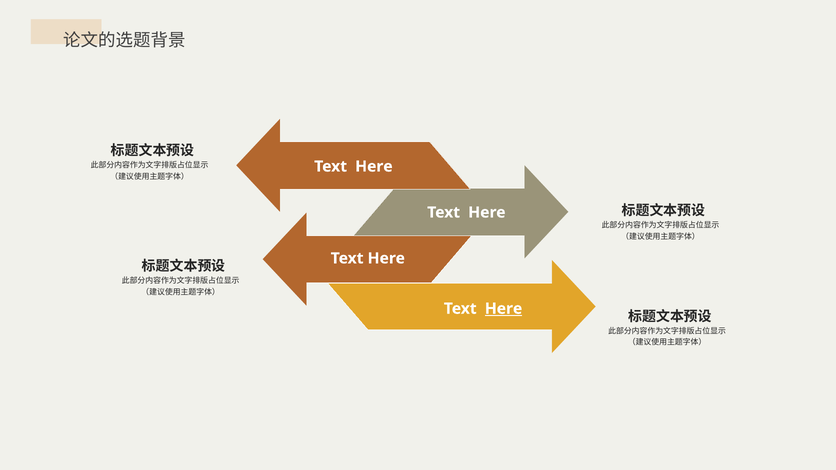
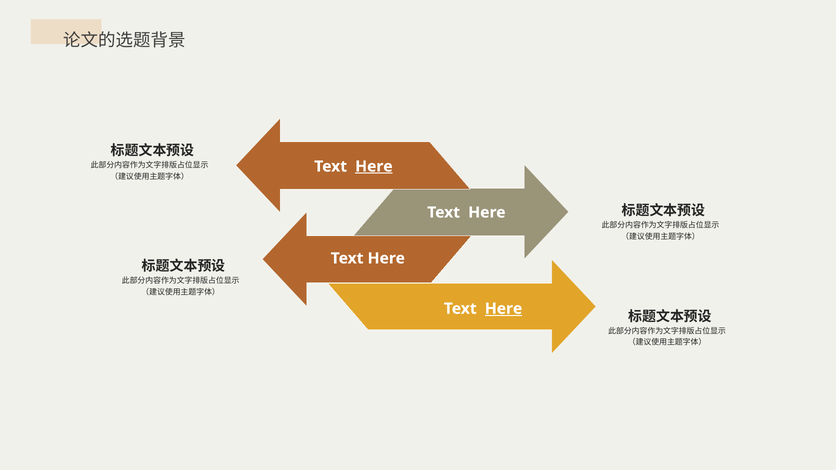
Here at (374, 167) underline: none -> present
